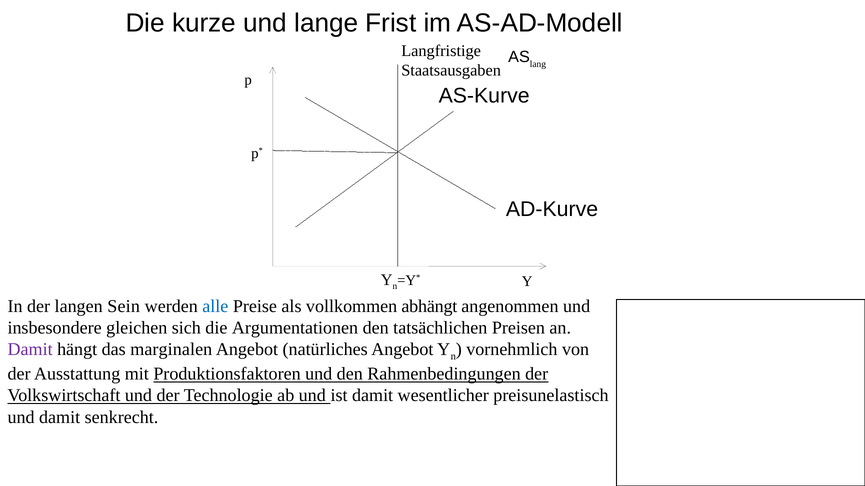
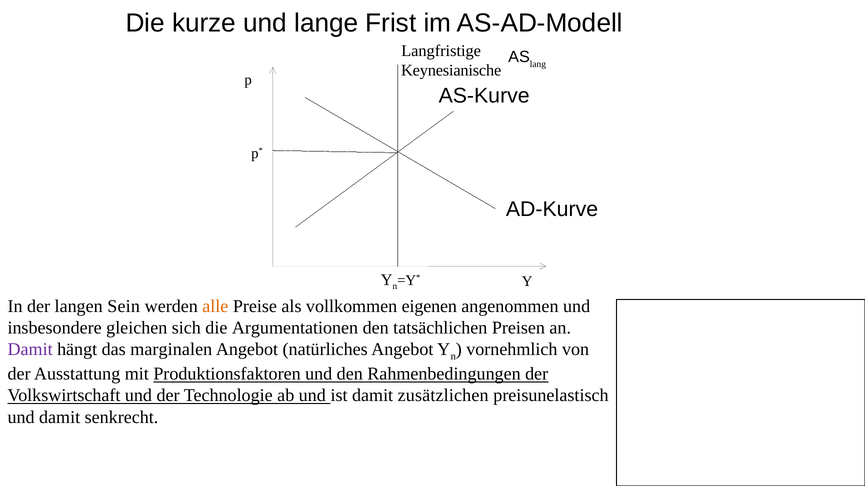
Staatsausgaben: Staatsausgaben -> Keynesianische
alle colour: blue -> orange
abhängt: abhängt -> eigenen
wesentlicher: wesentlicher -> zusätzlichen
